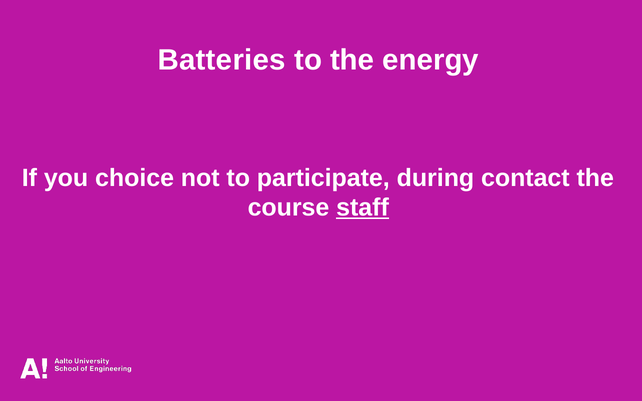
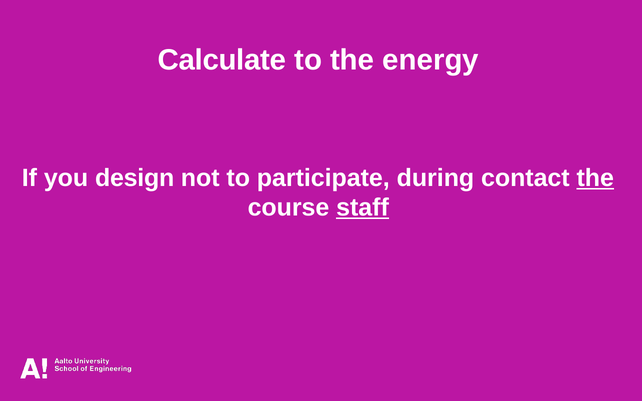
Batteries: Batteries -> Calculate
choice: choice -> design
the at (595, 178) underline: none -> present
